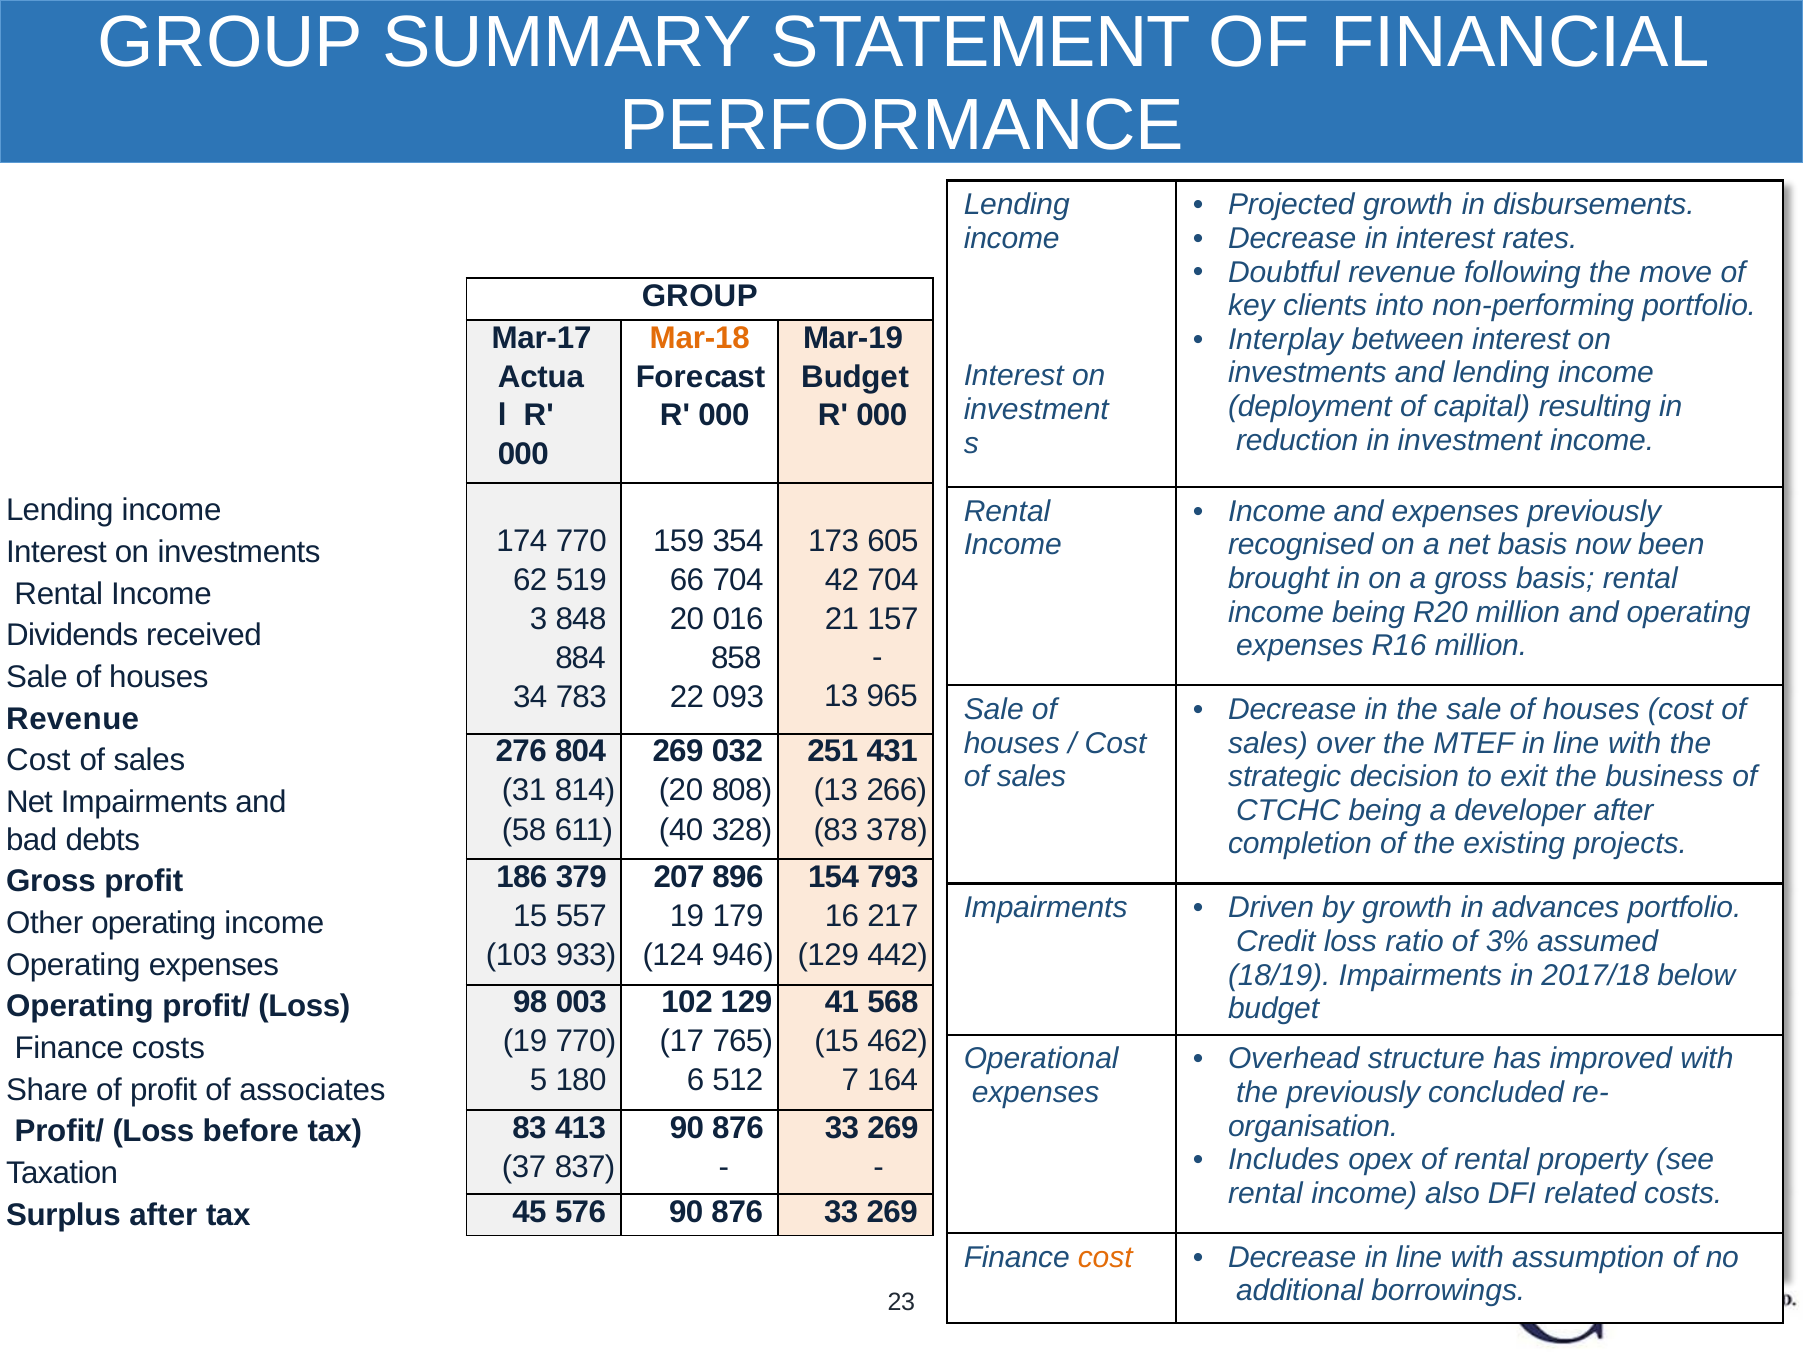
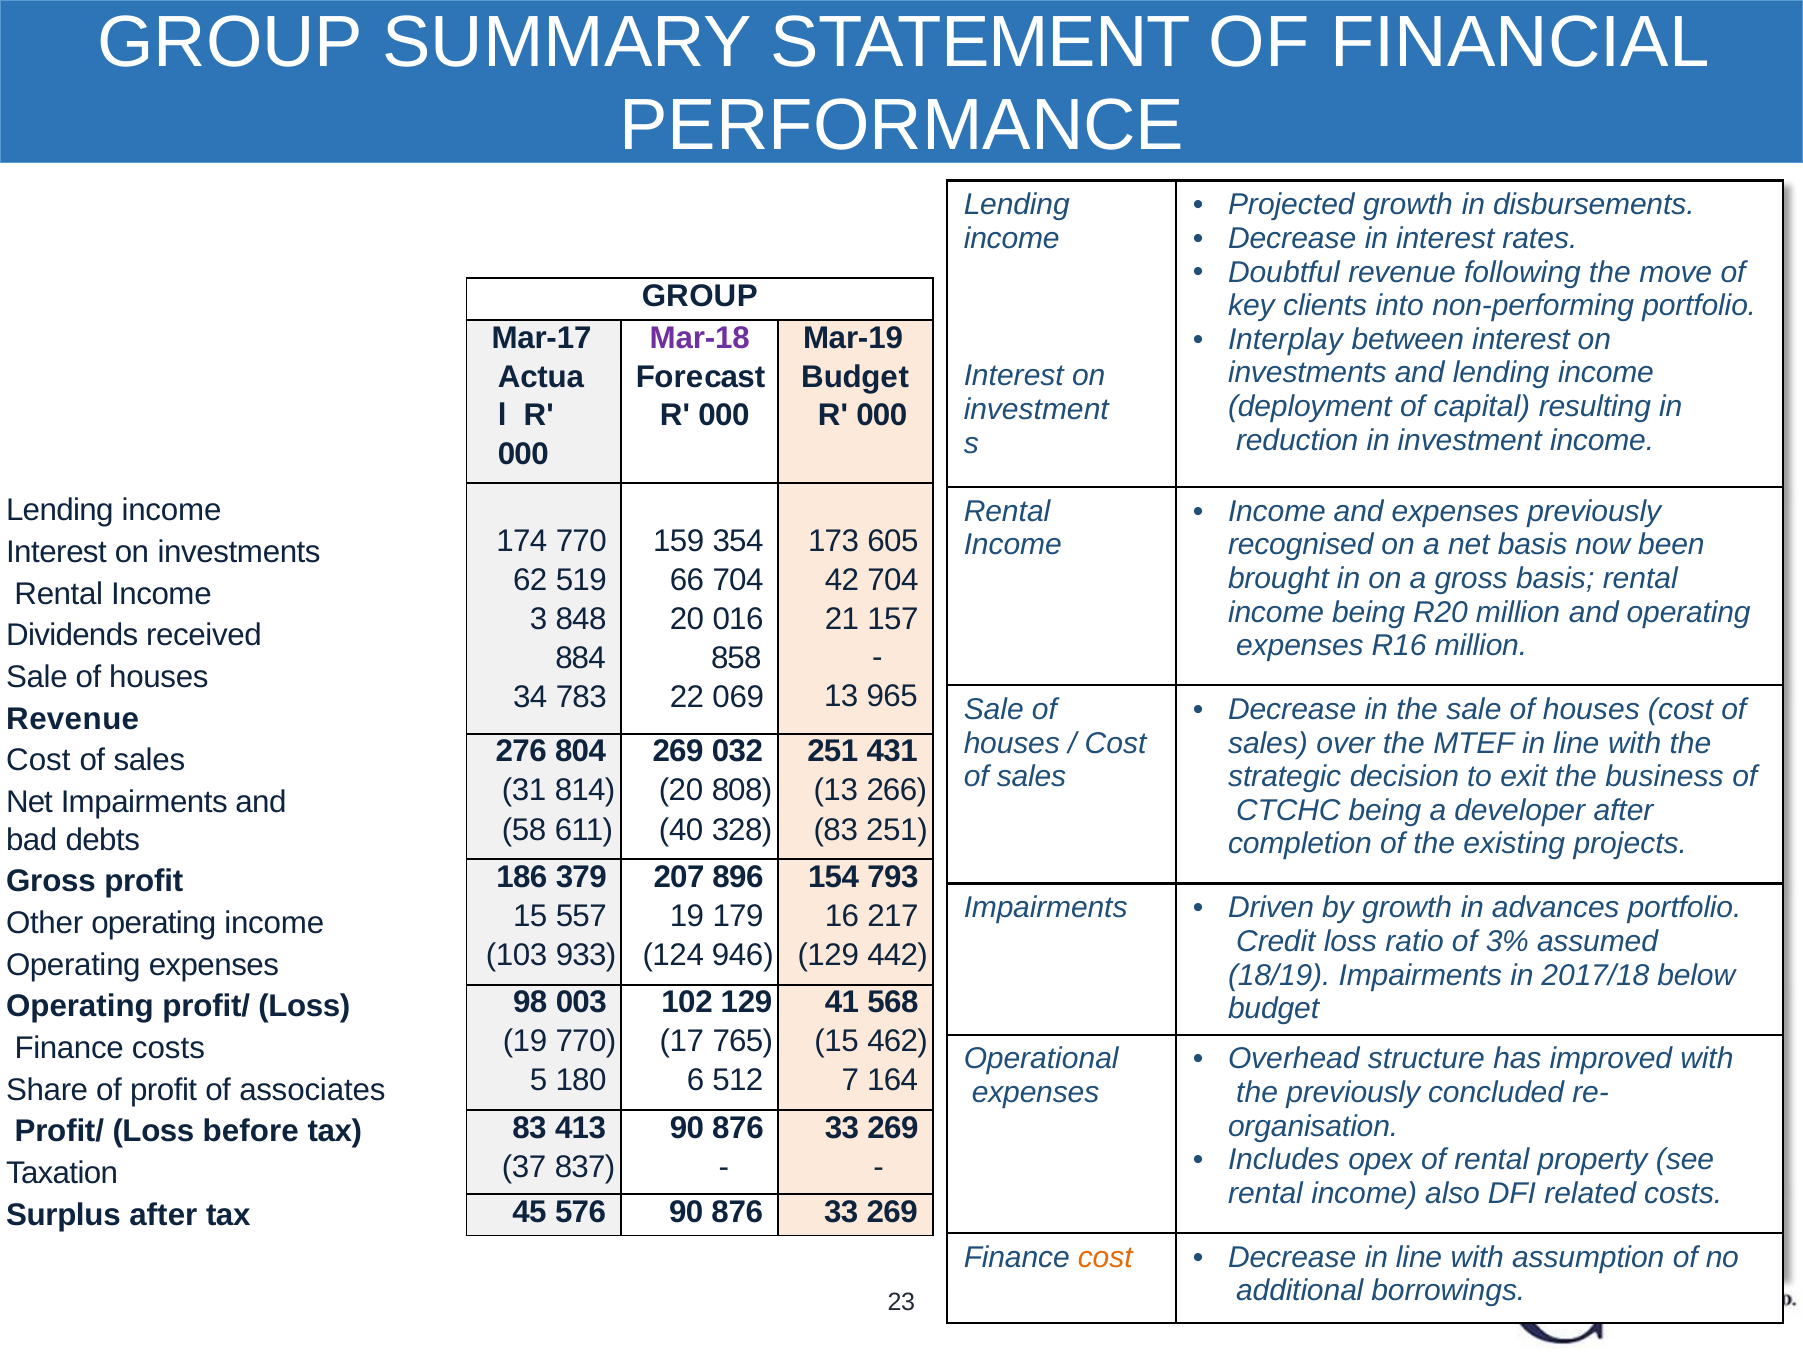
Mar-18 colour: orange -> purple
093: 093 -> 069
83 378: 378 -> 251
